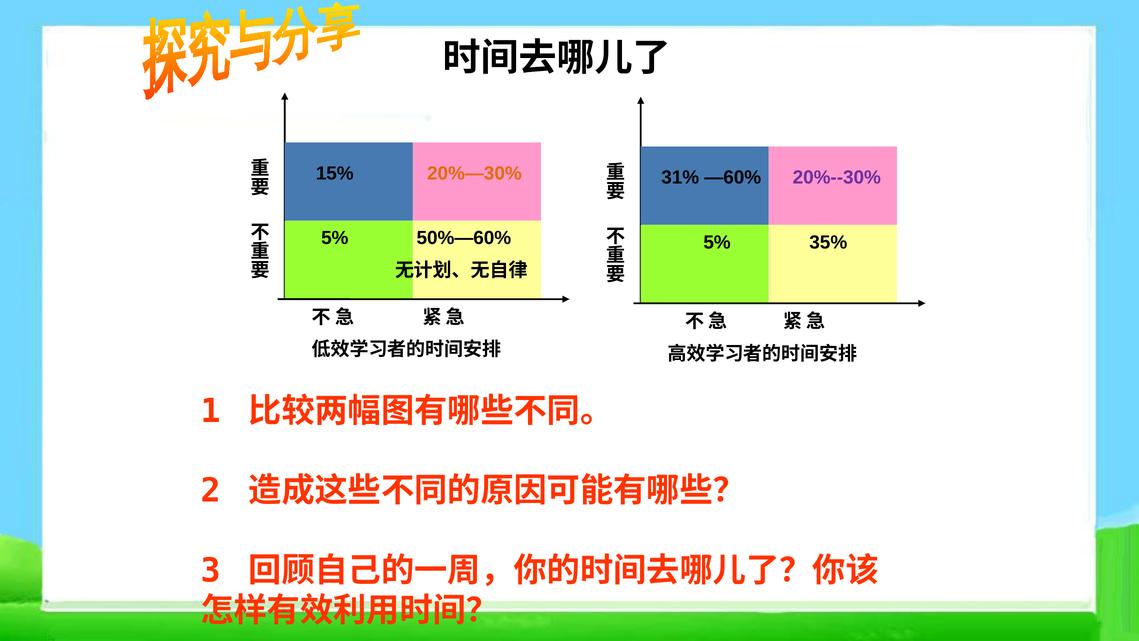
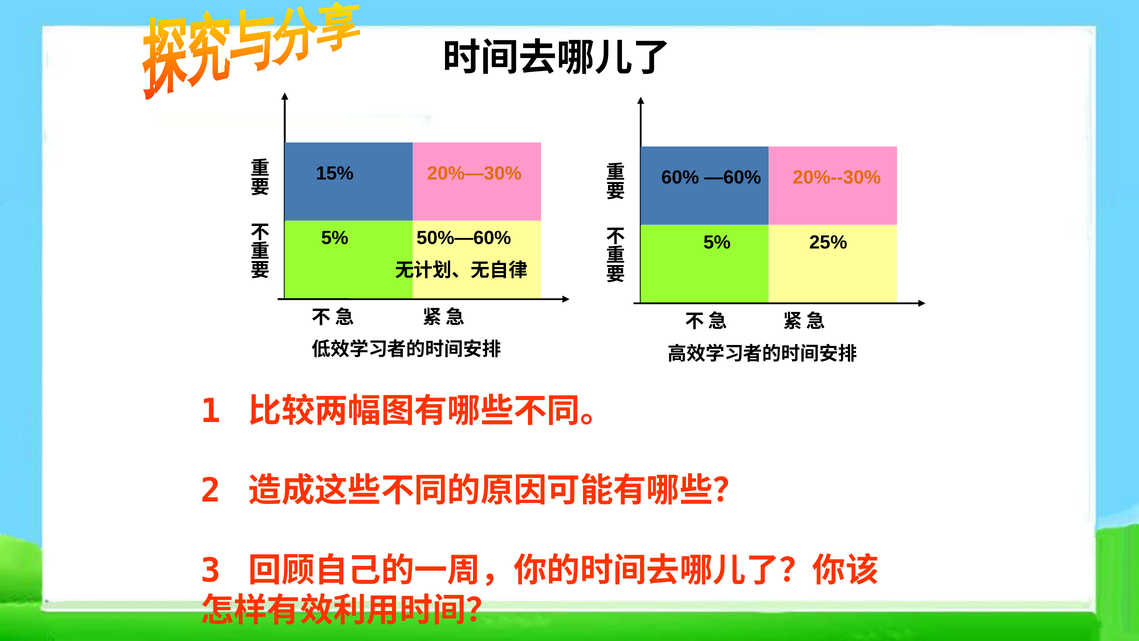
31%: 31% -> 60%
20%--30% colour: purple -> orange
35%: 35% -> 25%
